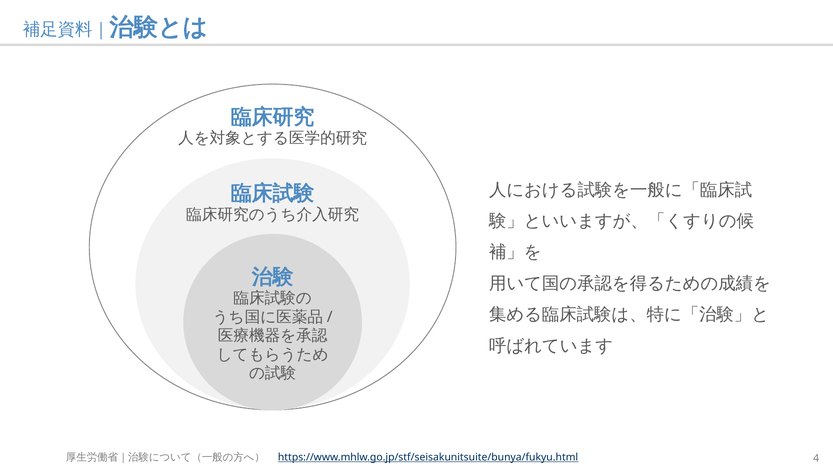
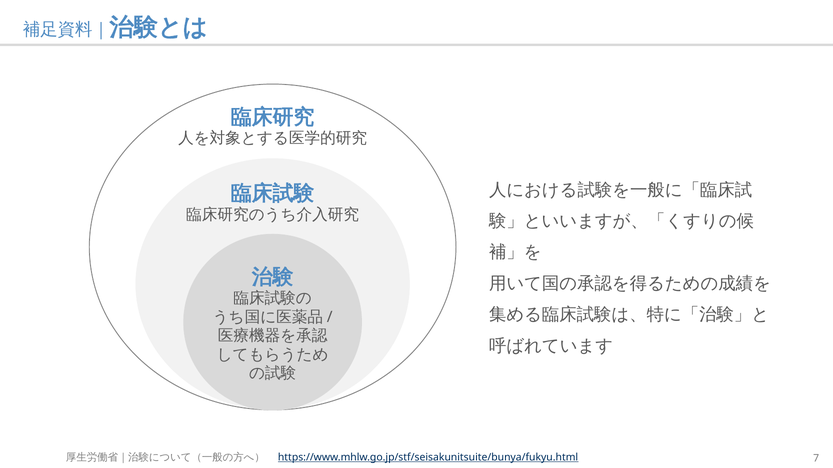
4: 4 -> 7
